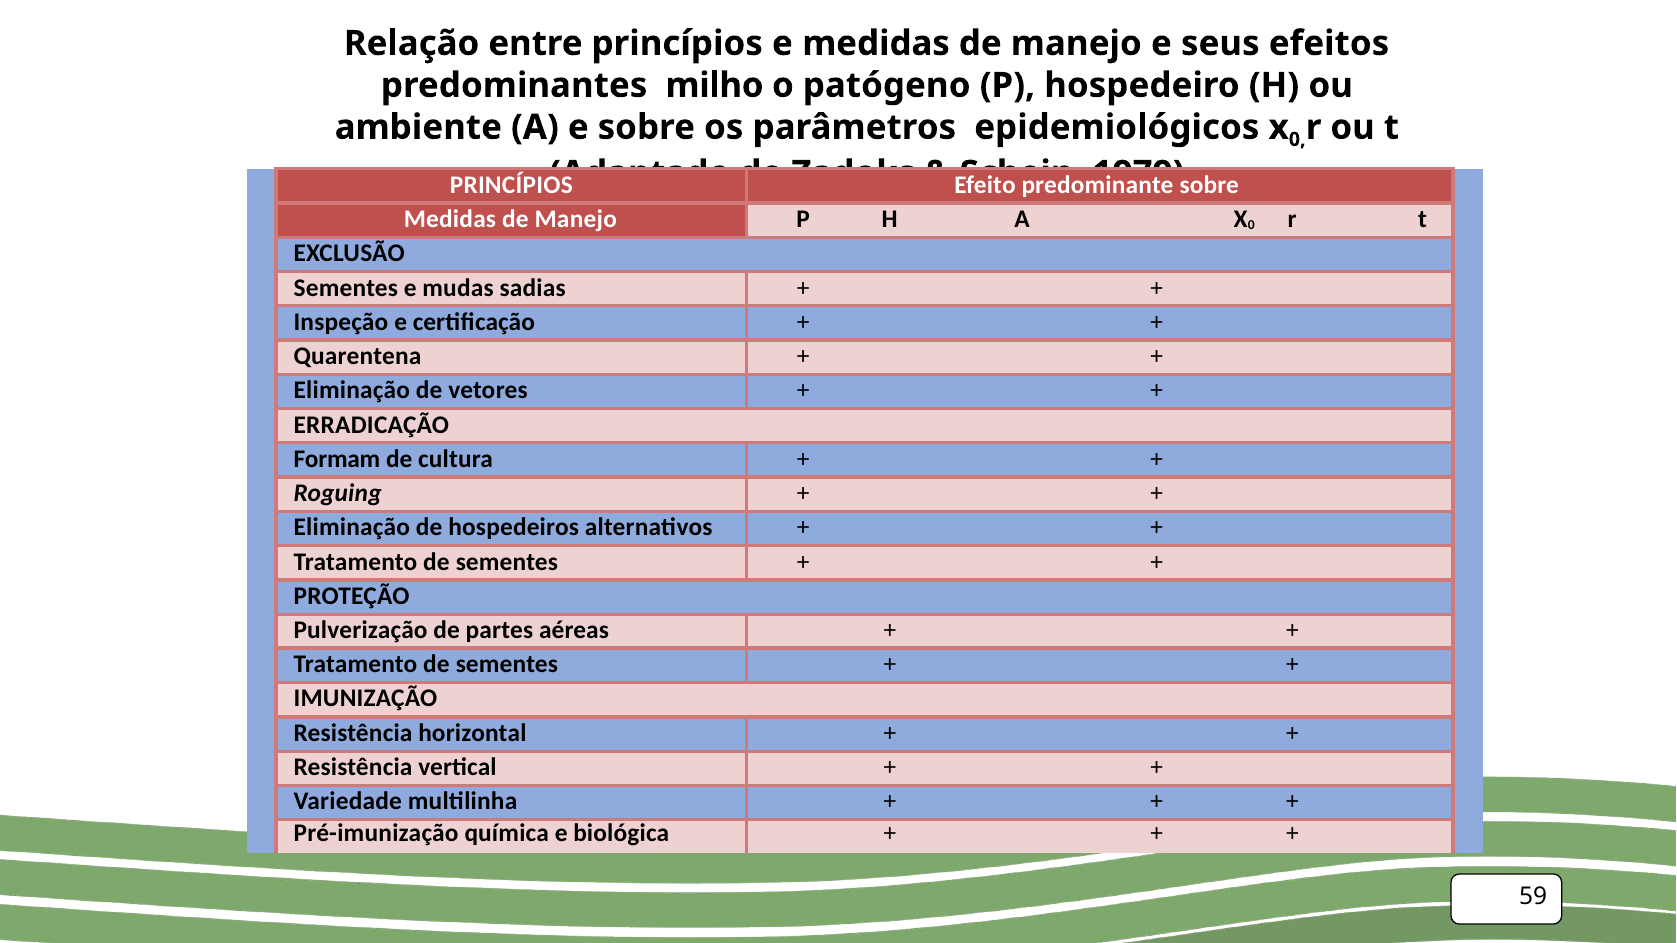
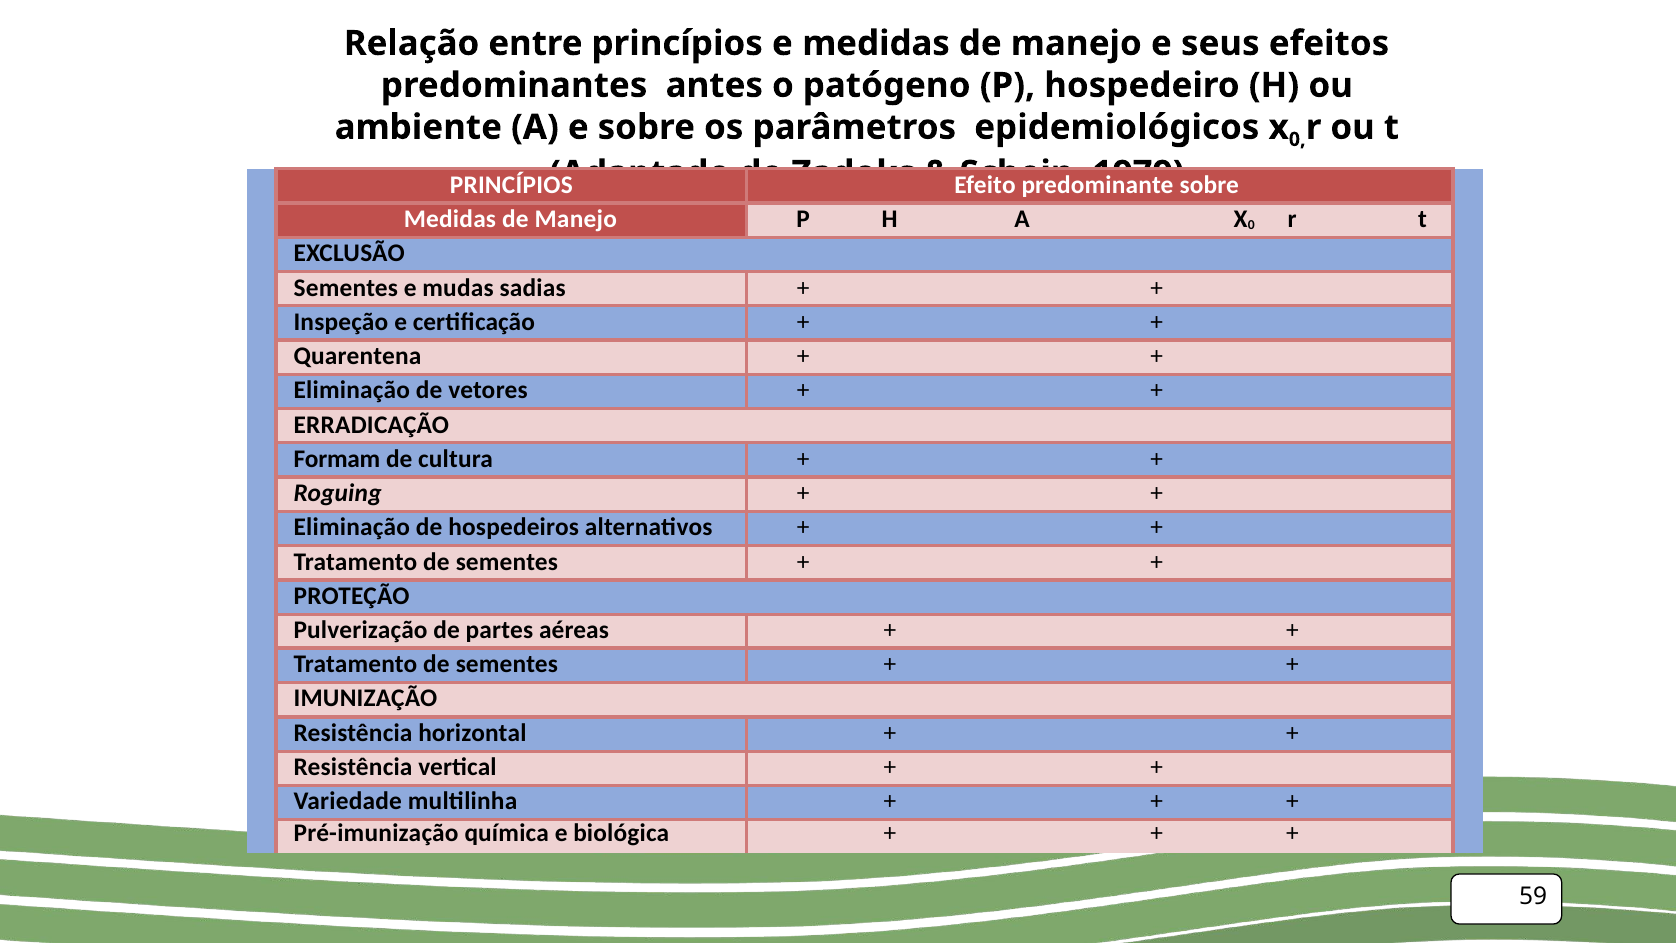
milho: milho -> antes
